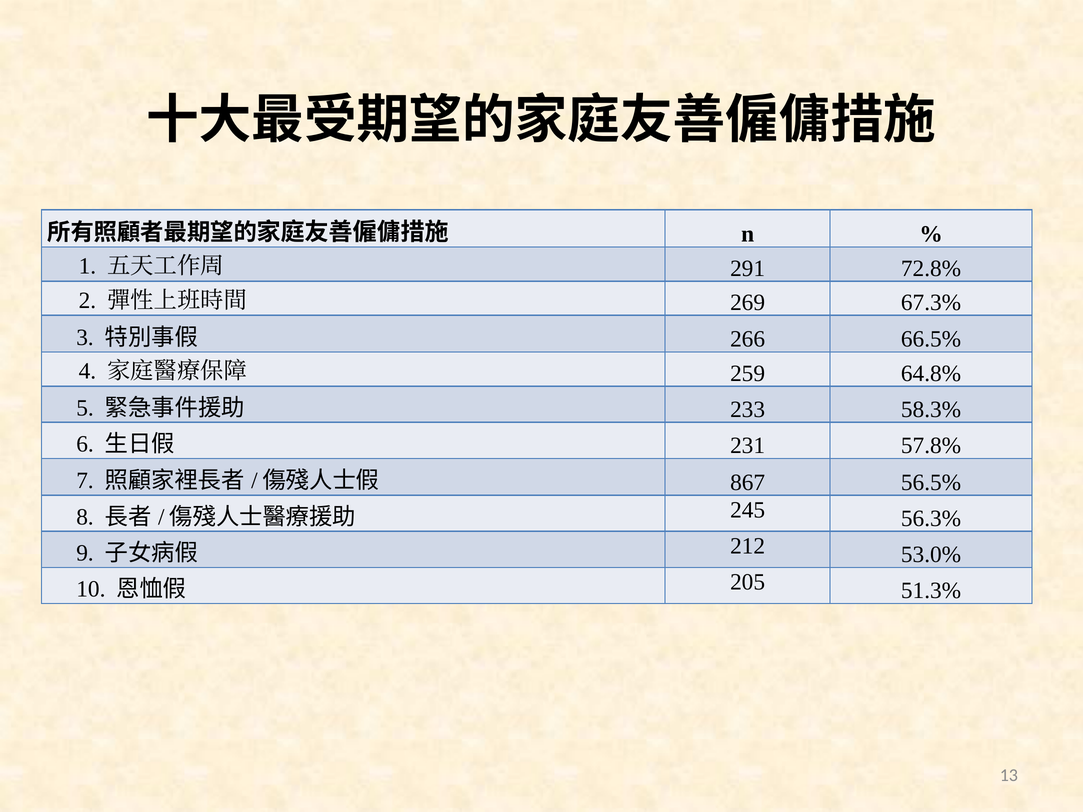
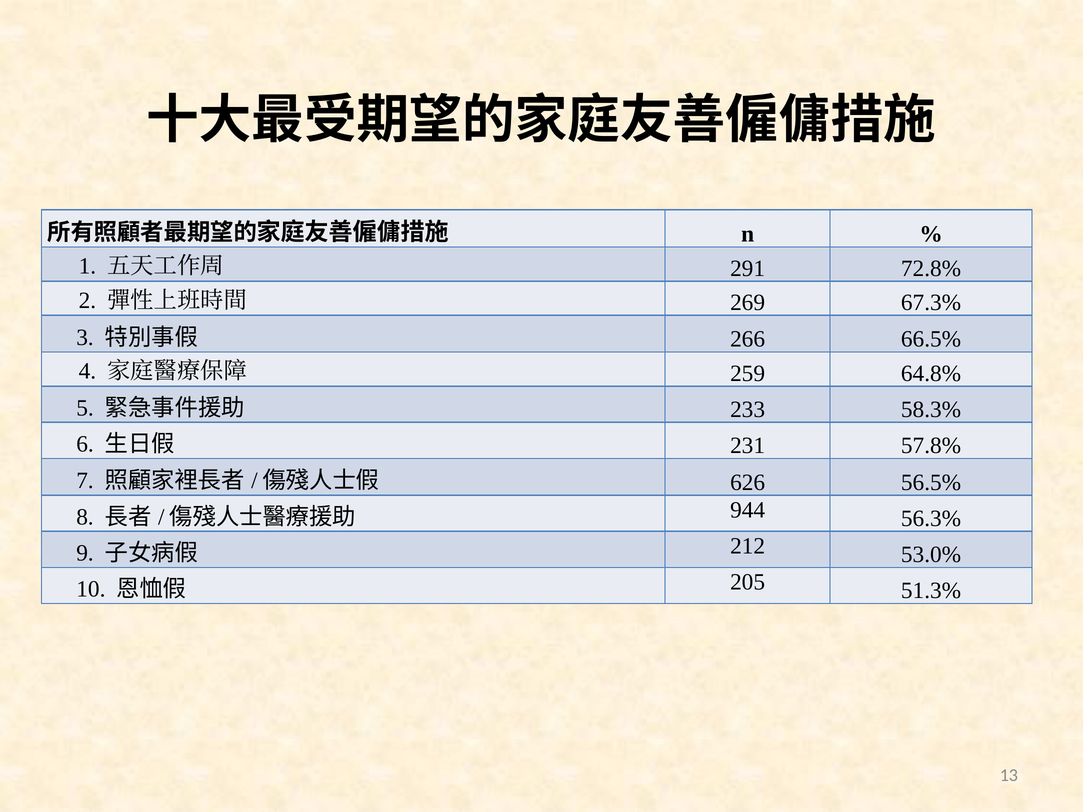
867: 867 -> 626
245: 245 -> 944
